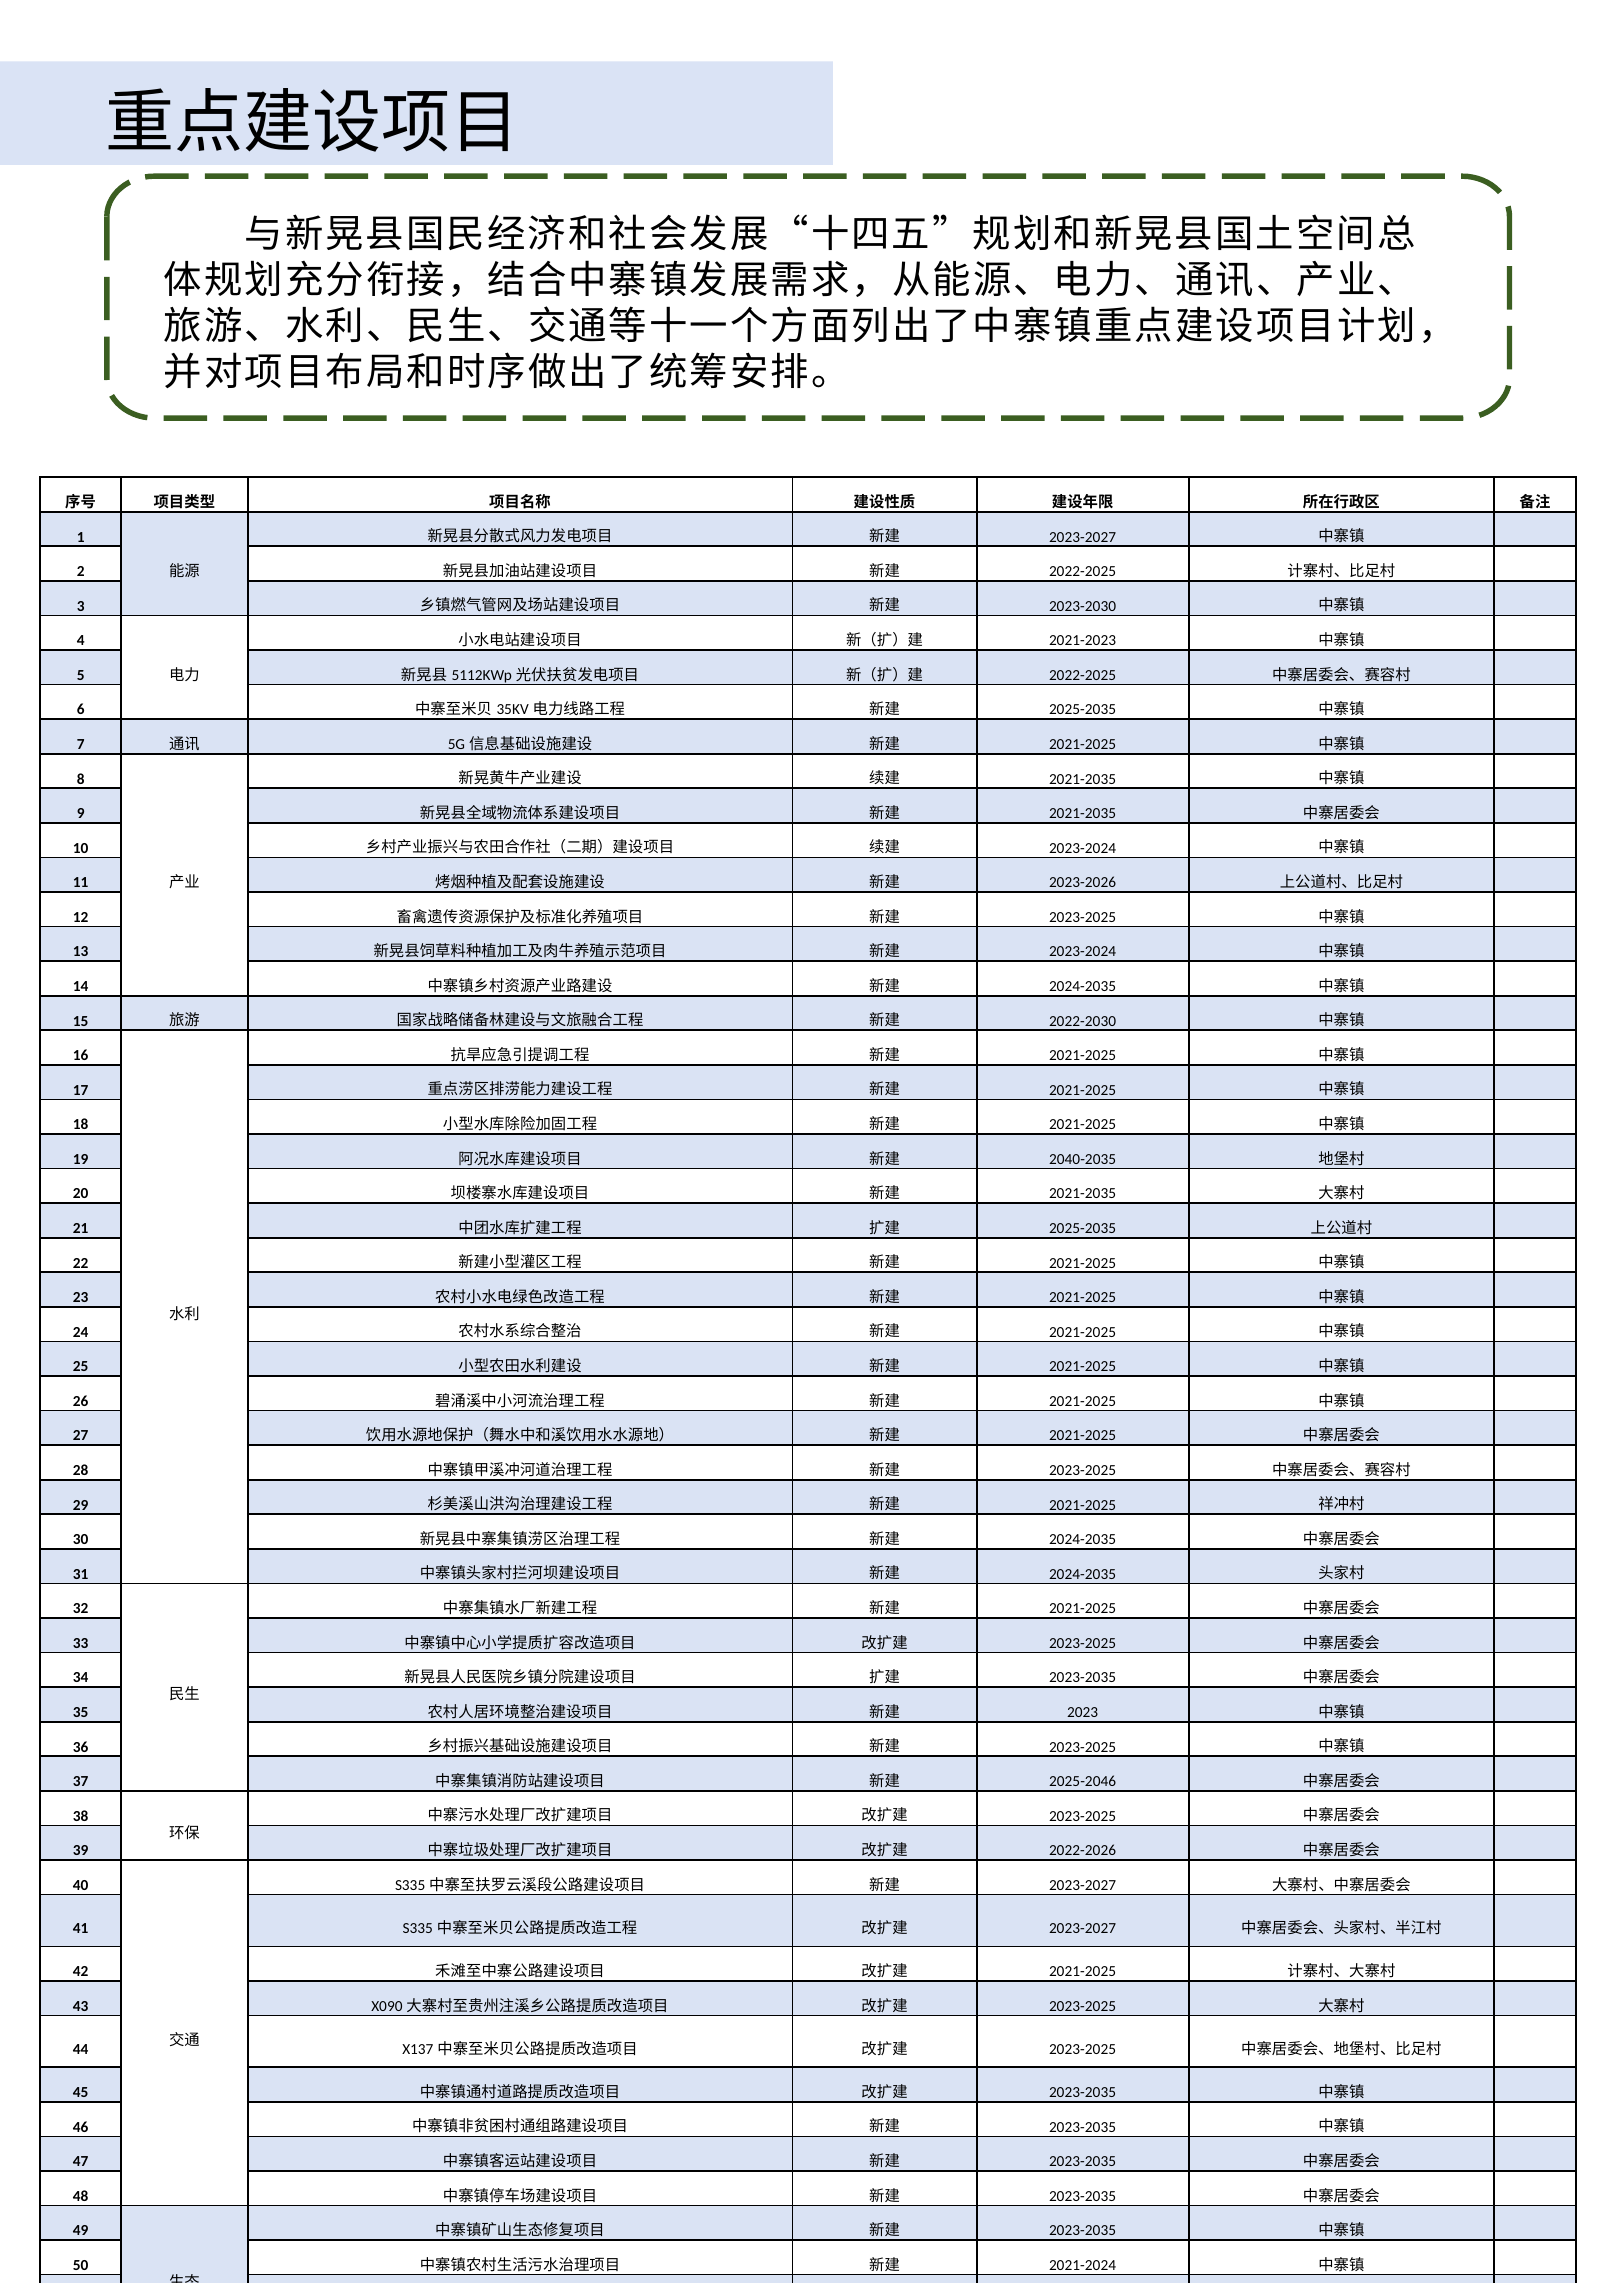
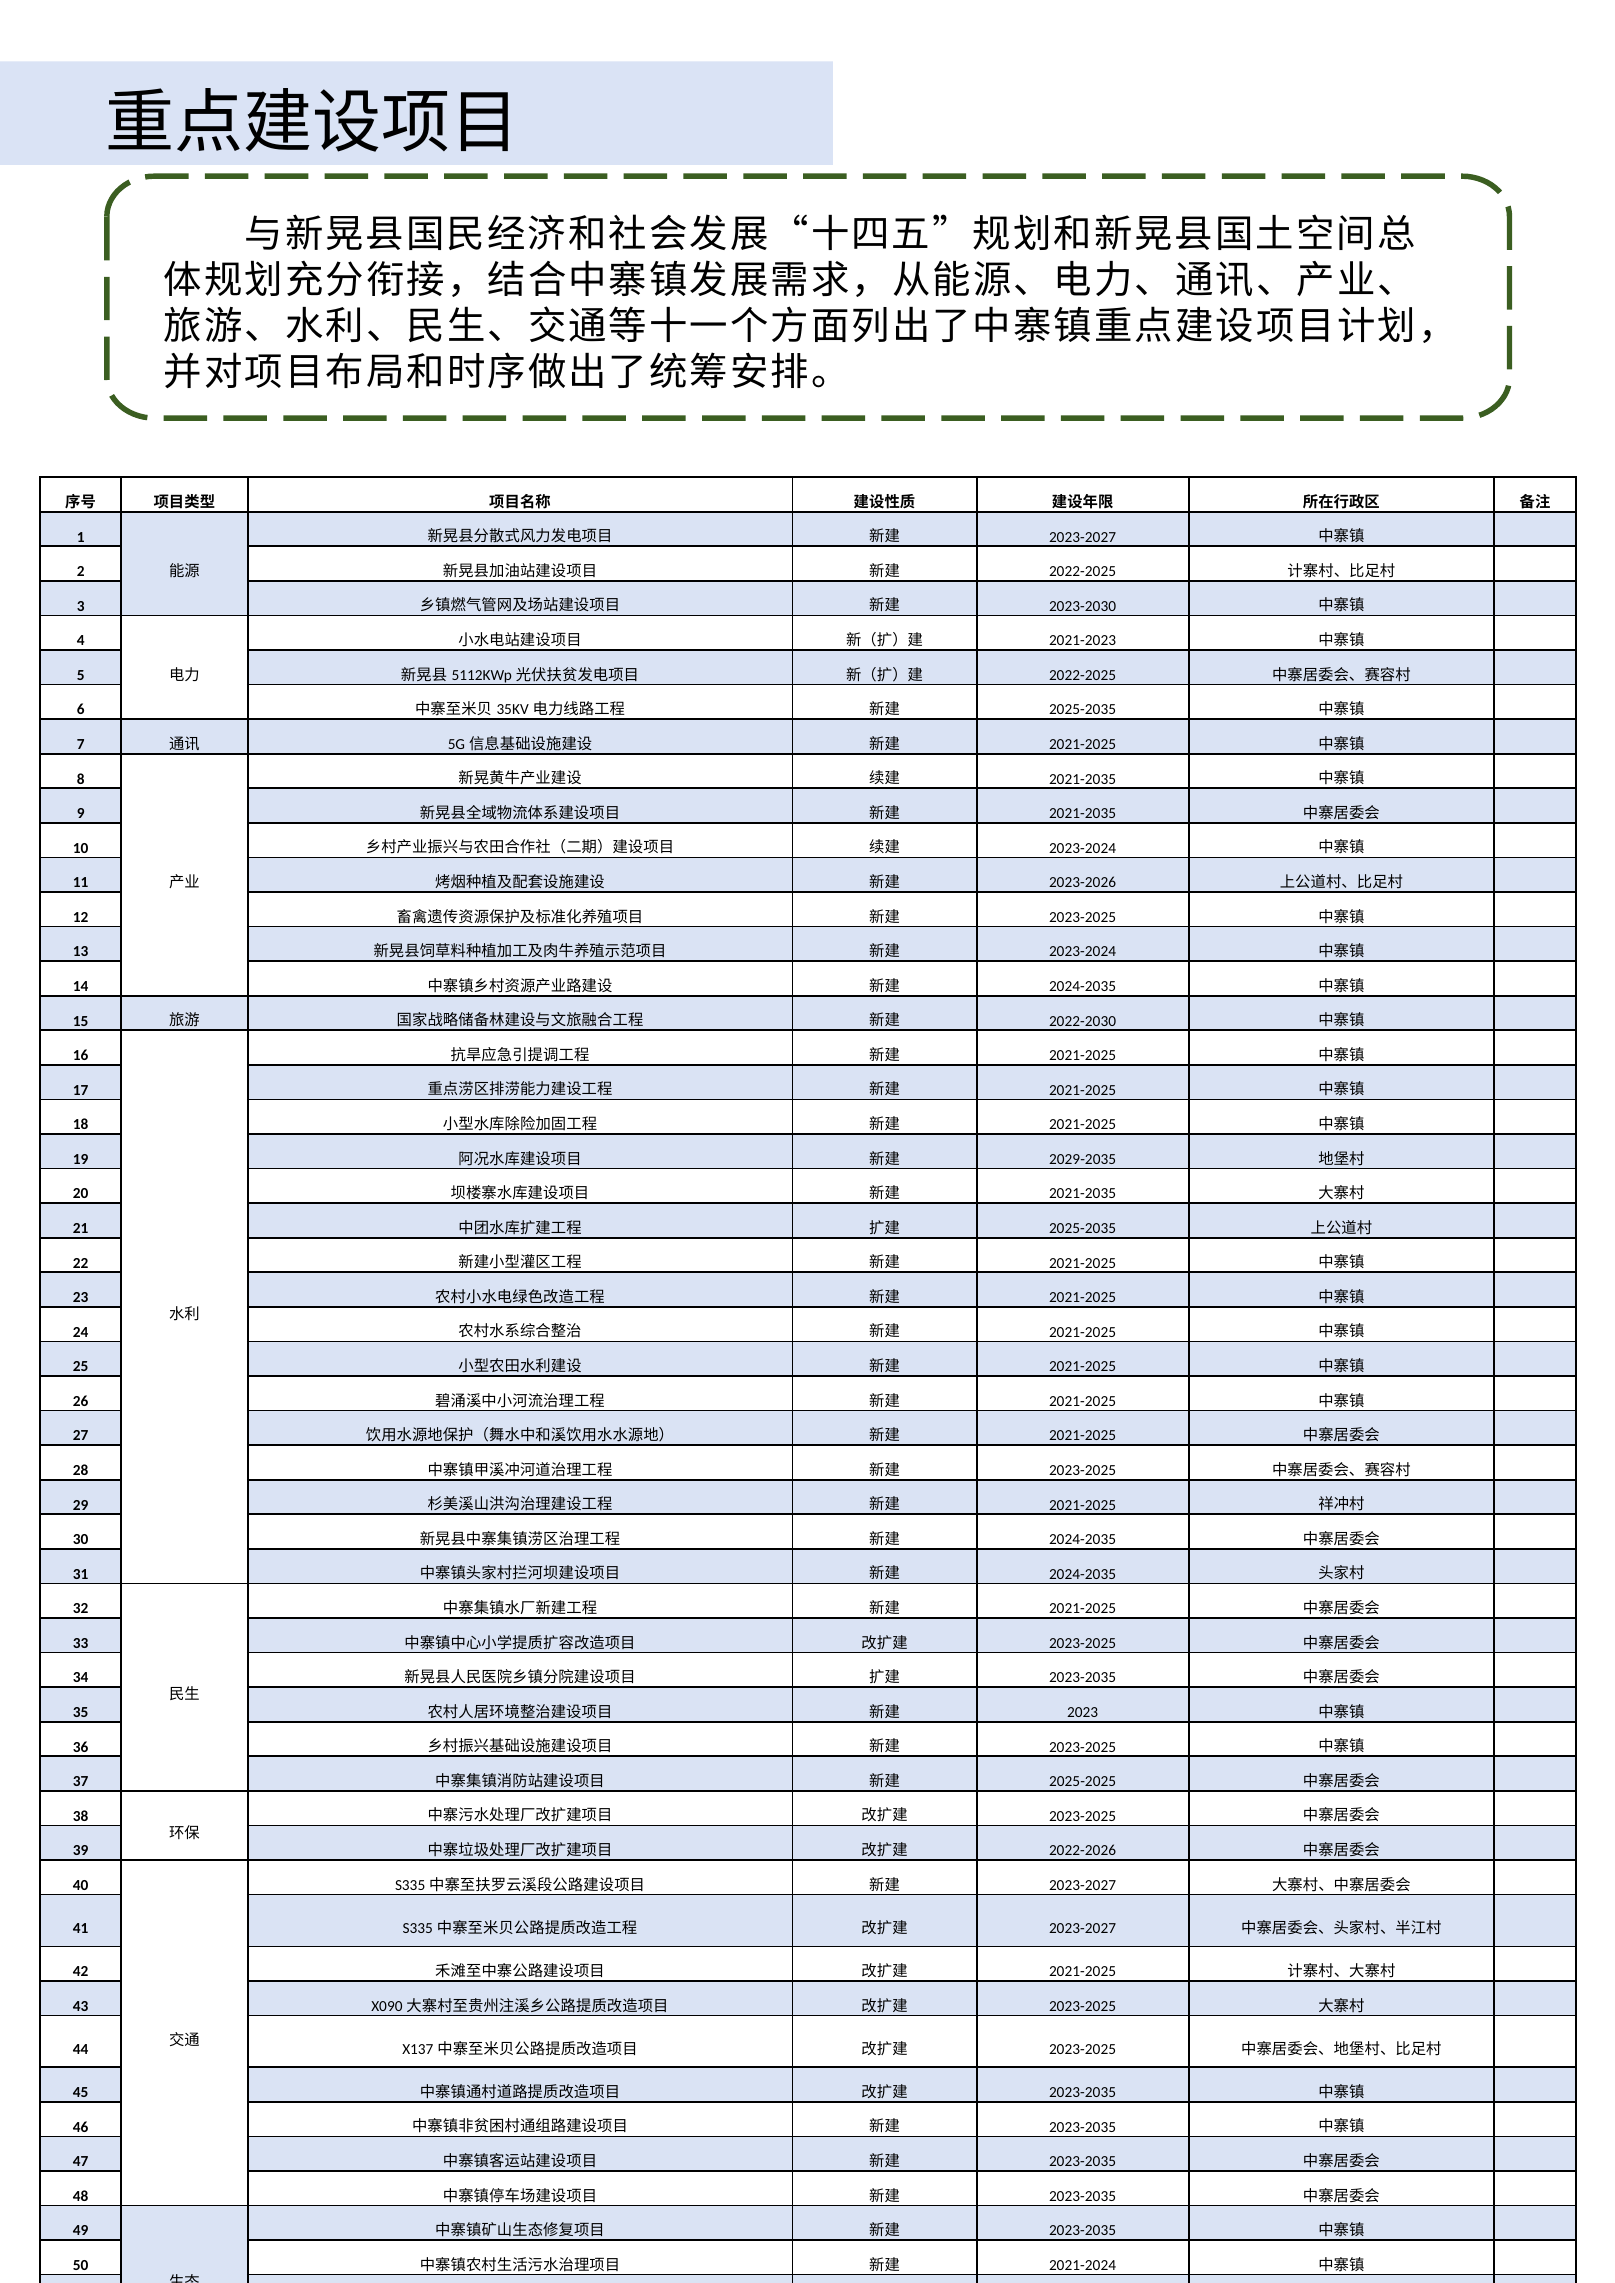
2040-2035: 2040-2035 -> 2029-2035
2025-2046: 2025-2046 -> 2025-2025
